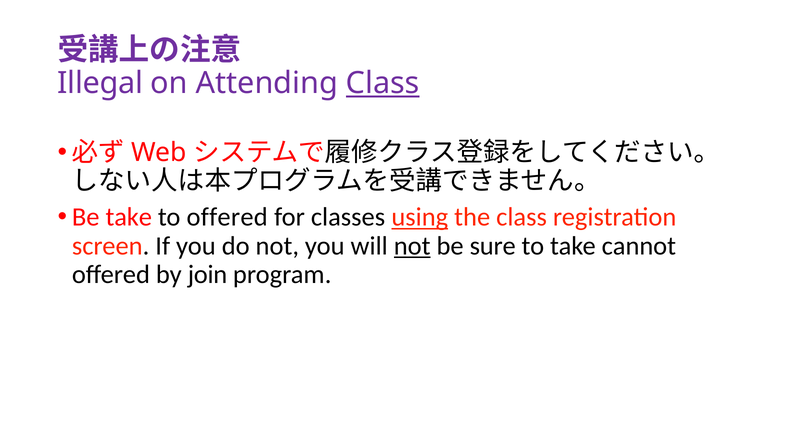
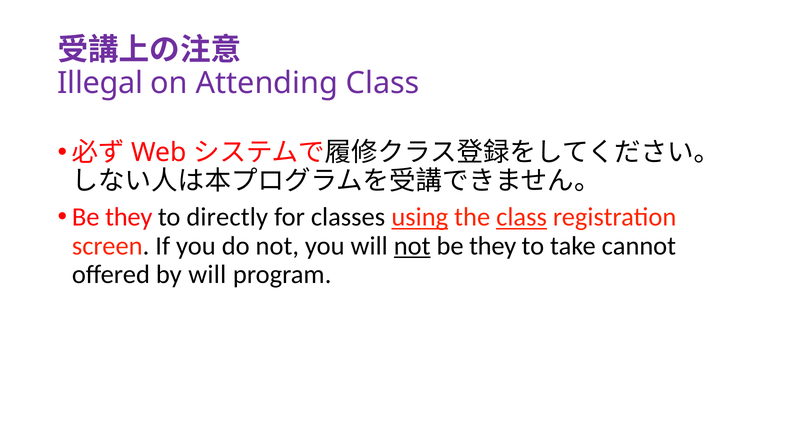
Class at (383, 83) underline: present -> none
take at (129, 217): take -> they
to offered: offered -> directly
class at (522, 217) underline: none -> present
sure at (493, 246): sure -> they
by join: join -> will
